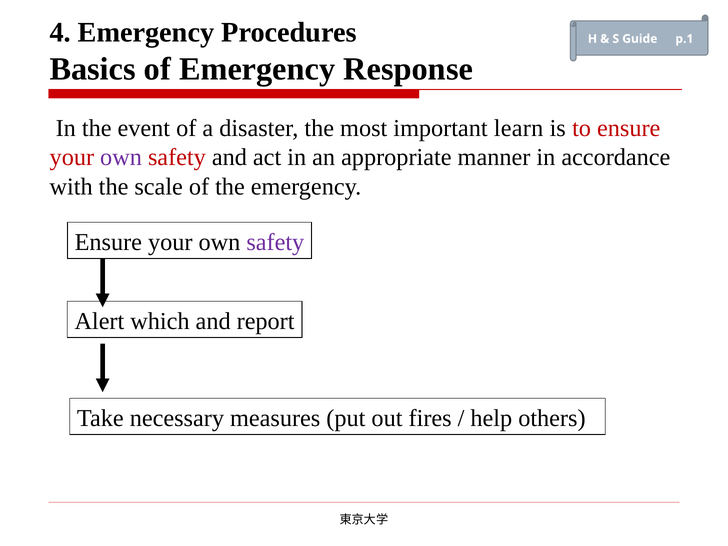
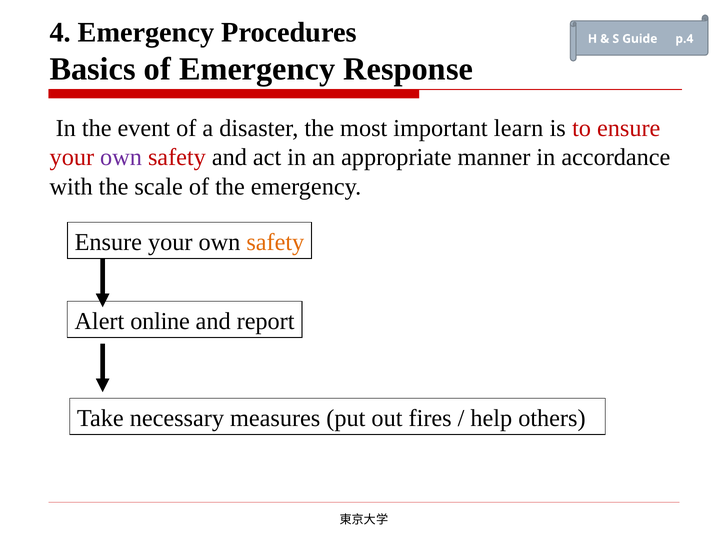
p.1: p.1 -> p.4
safety at (275, 242) colour: purple -> orange
which: which -> online
